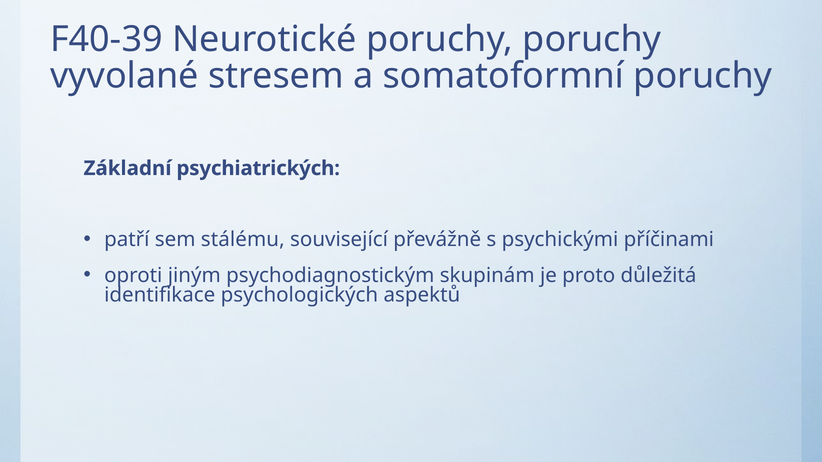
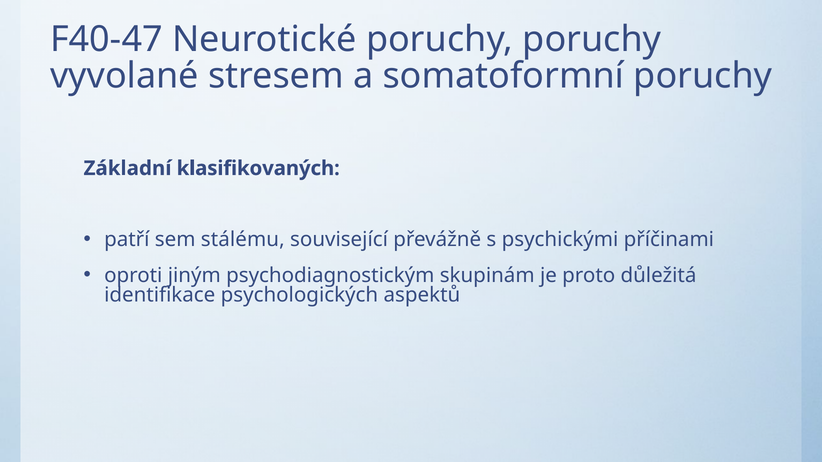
F40-39: F40-39 -> F40-47
psychiatrických: psychiatrických -> klasifikovaných
